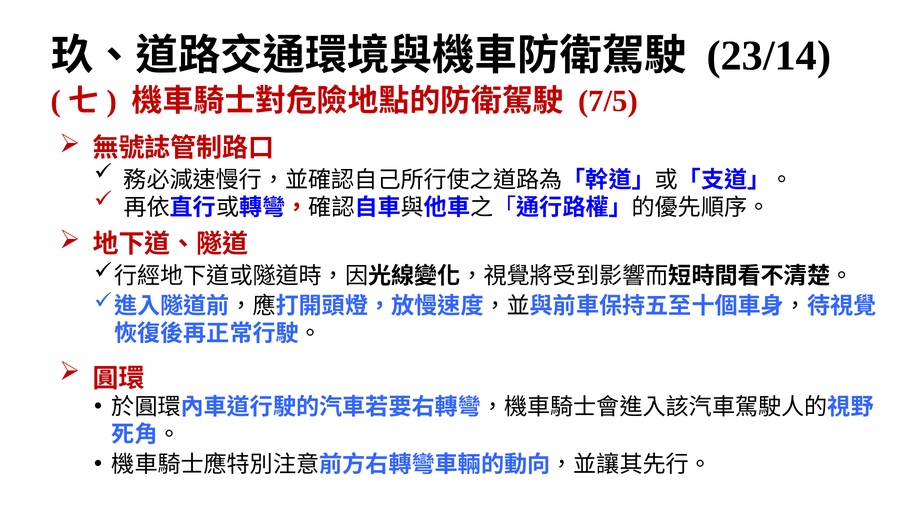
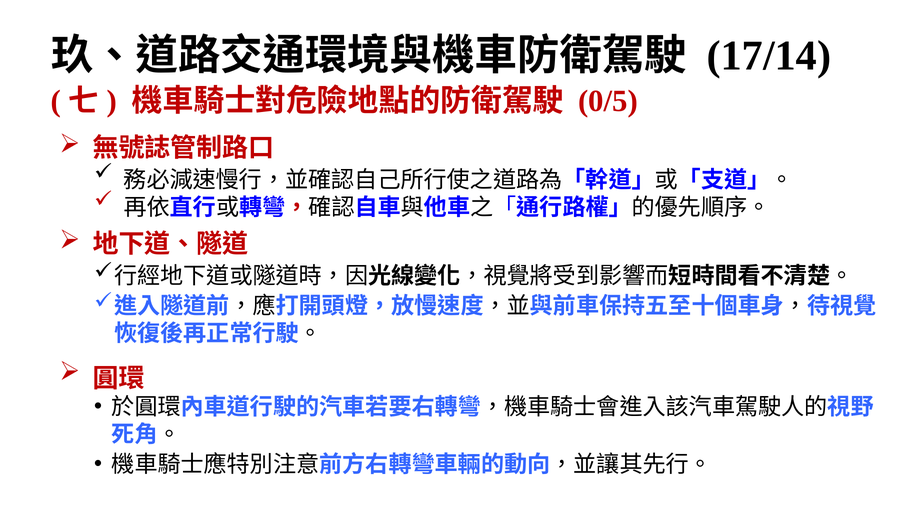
23/14: 23/14 -> 17/14
7/5: 7/5 -> 0/5
